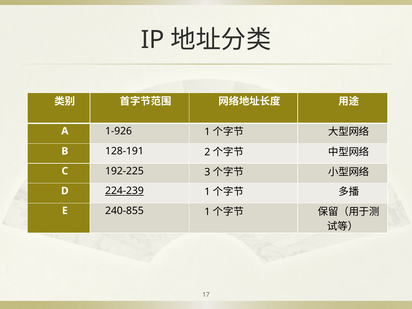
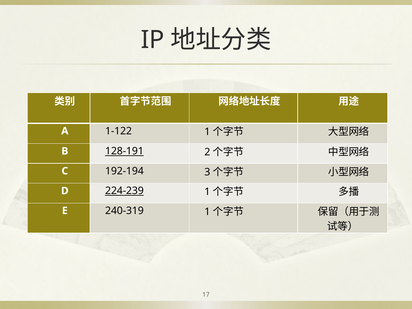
1-926: 1-926 -> 1-122
128-191 underline: none -> present
192-225: 192-225 -> 192-194
240-855: 240-855 -> 240-319
